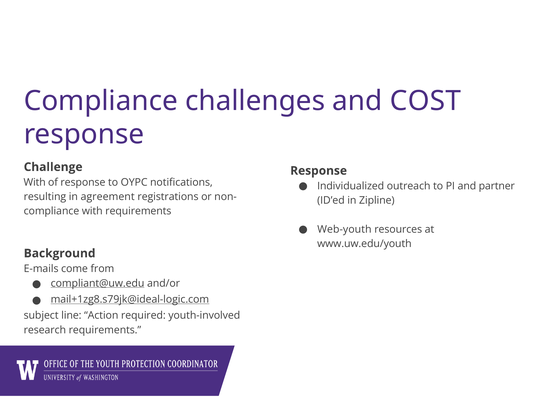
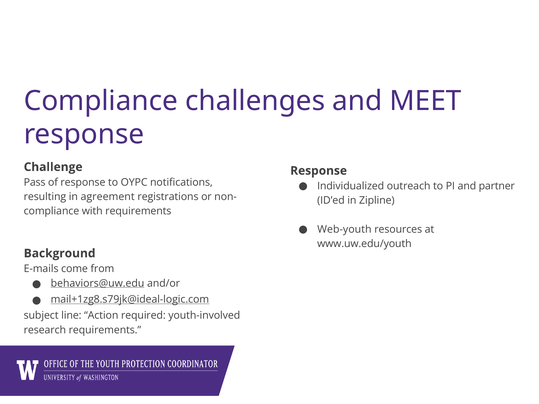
COST: COST -> MEET
With at (35, 182): With -> Pass
compliant@uw.edu: compliant@uw.edu -> behaviors@uw.edu
